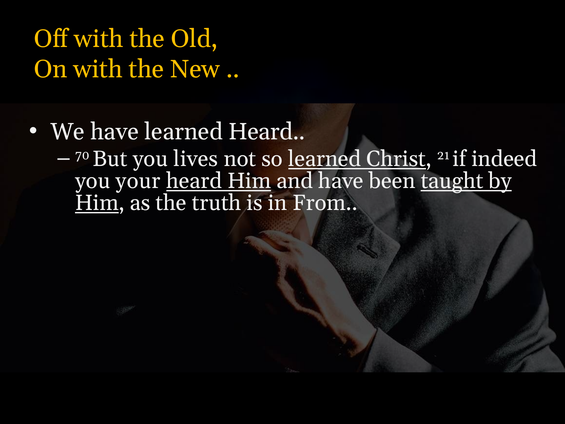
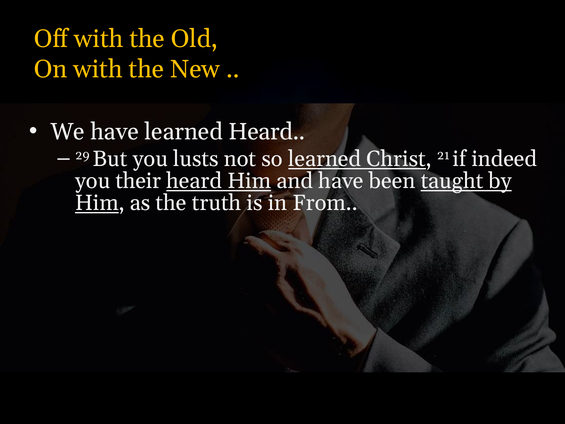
70: 70 -> 29
lives: lives -> lusts
your: your -> their
